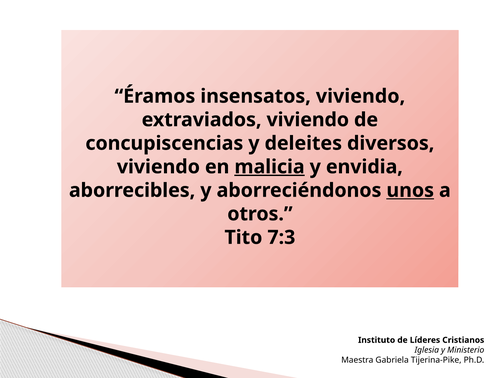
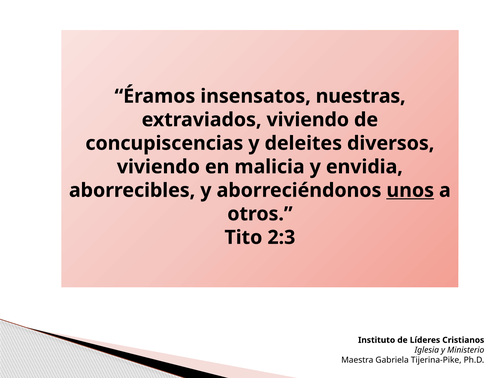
insensatos viviendo: viviendo -> nuestras
malicia underline: present -> none
7:3: 7:3 -> 2:3
